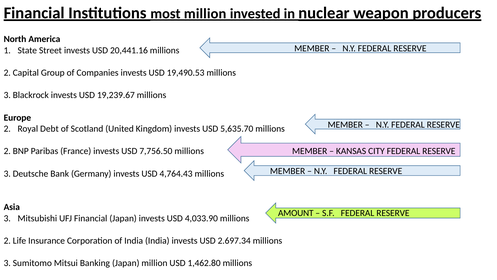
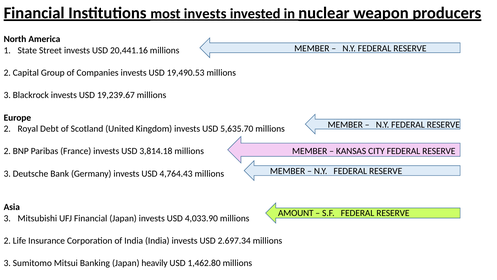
most million: million -> invests
7,756.50: 7,756.50 -> 3,814.18
Japan million: million -> heavily
